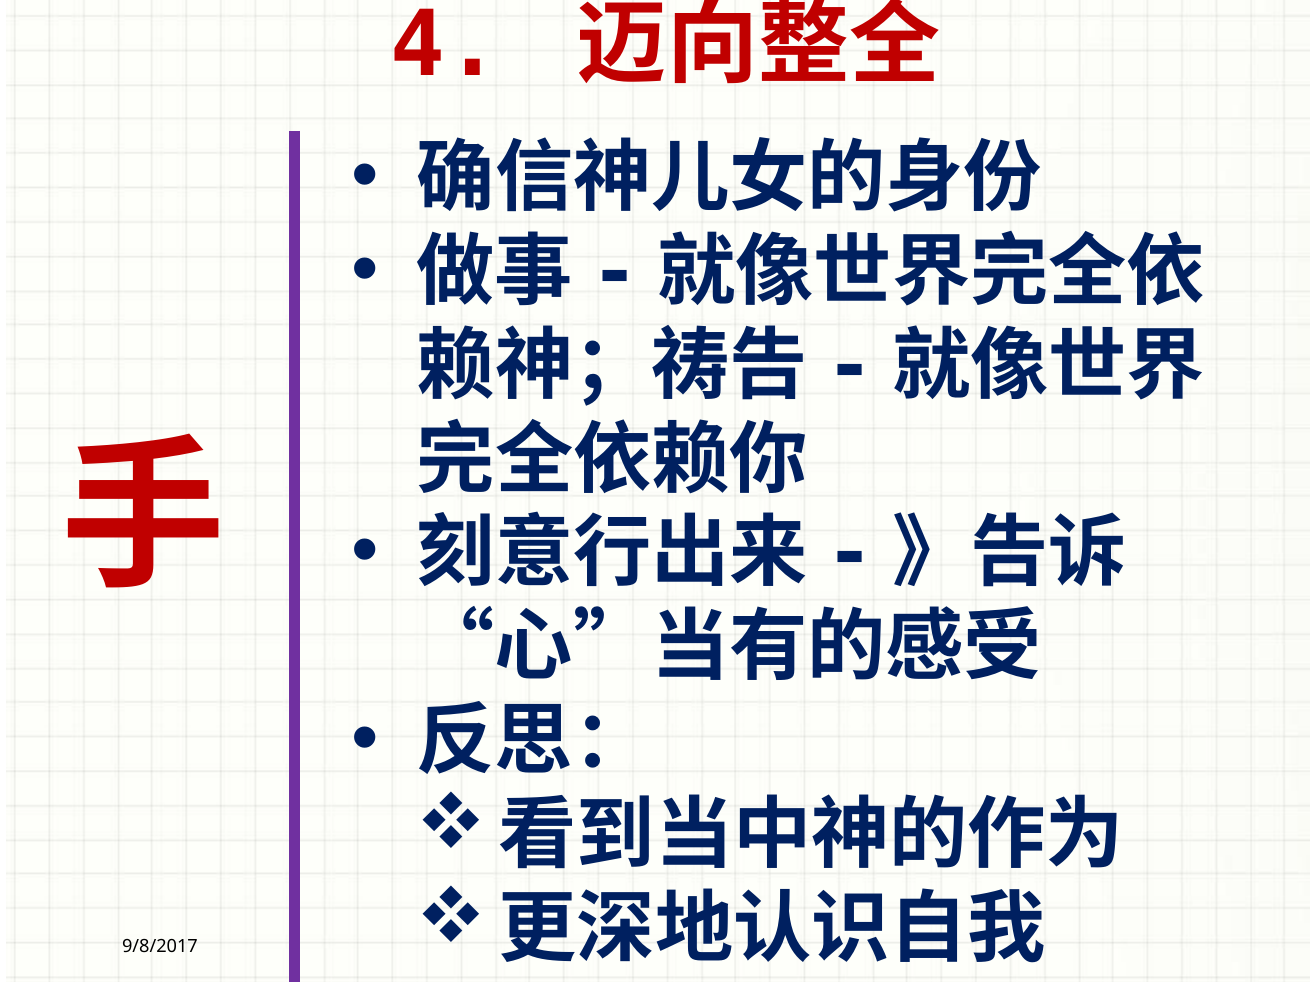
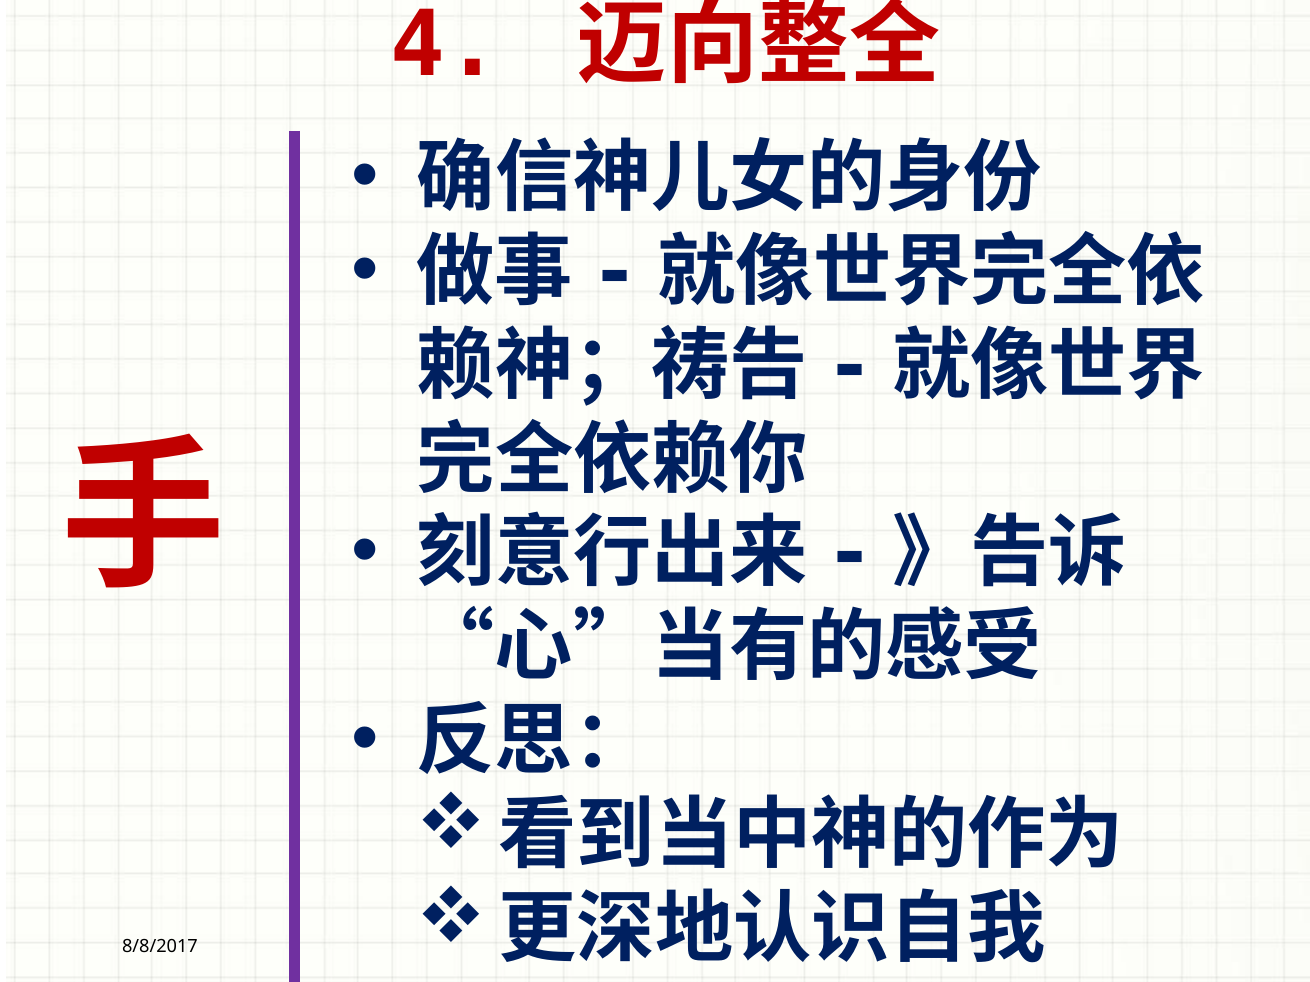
9/8/2017: 9/8/2017 -> 8/8/2017
